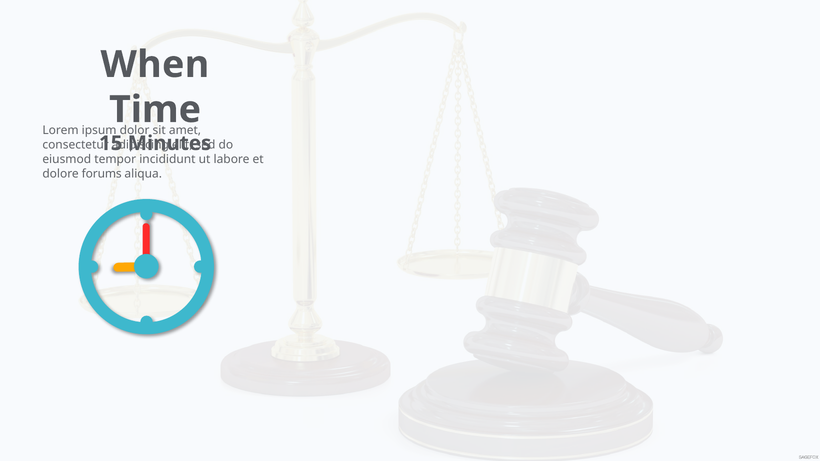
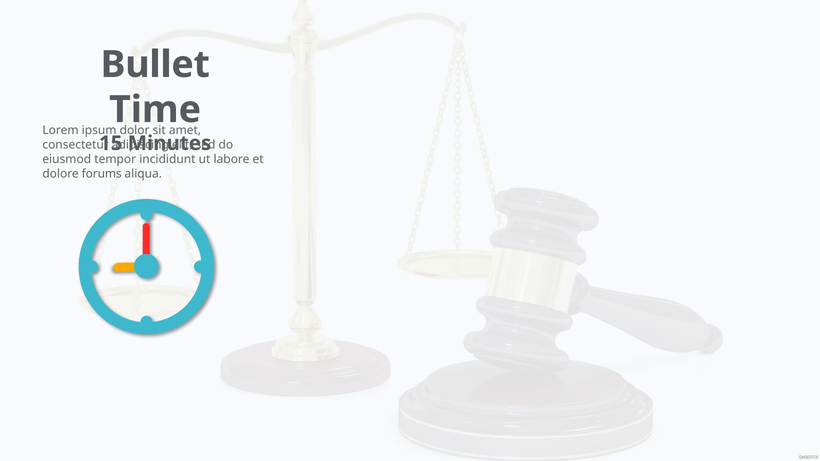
When: When -> Bullet
